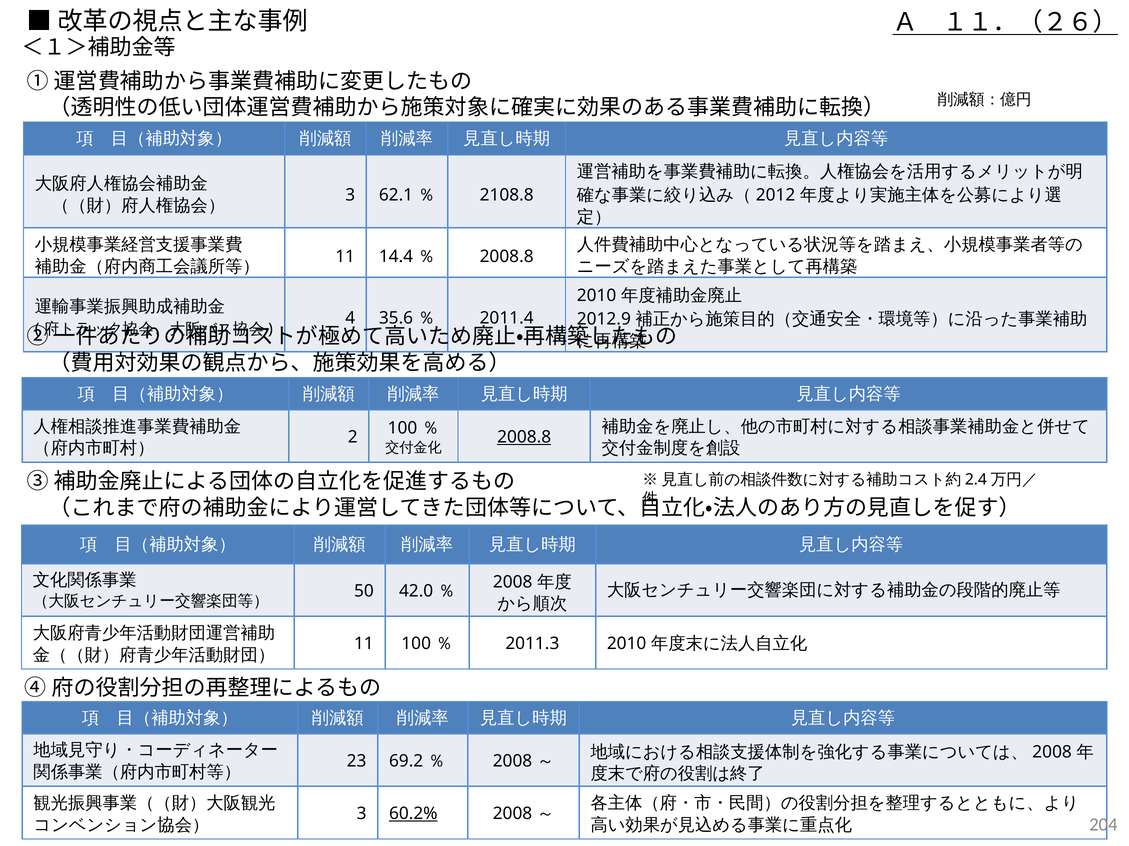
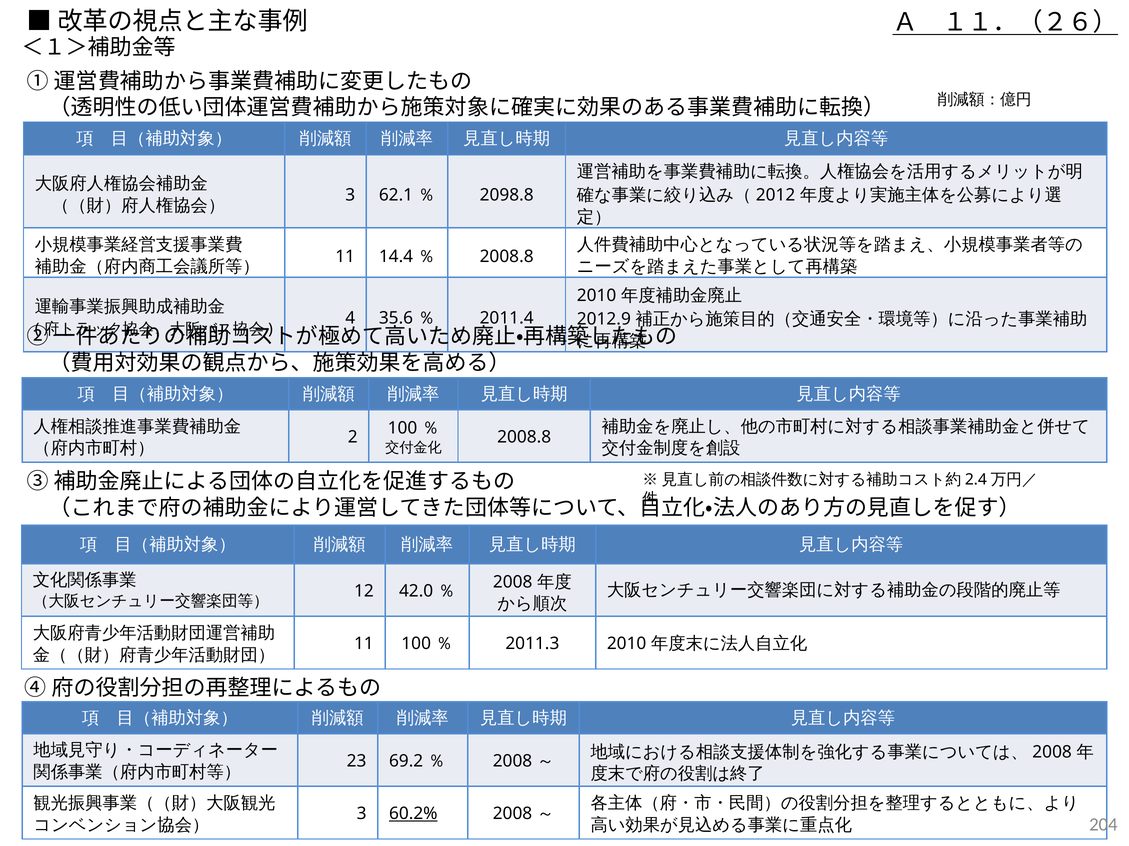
2108.8: 2108.8 -> 2098.8
2008.8 at (524, 437) underline: present -> none
50: 50 -> 12
